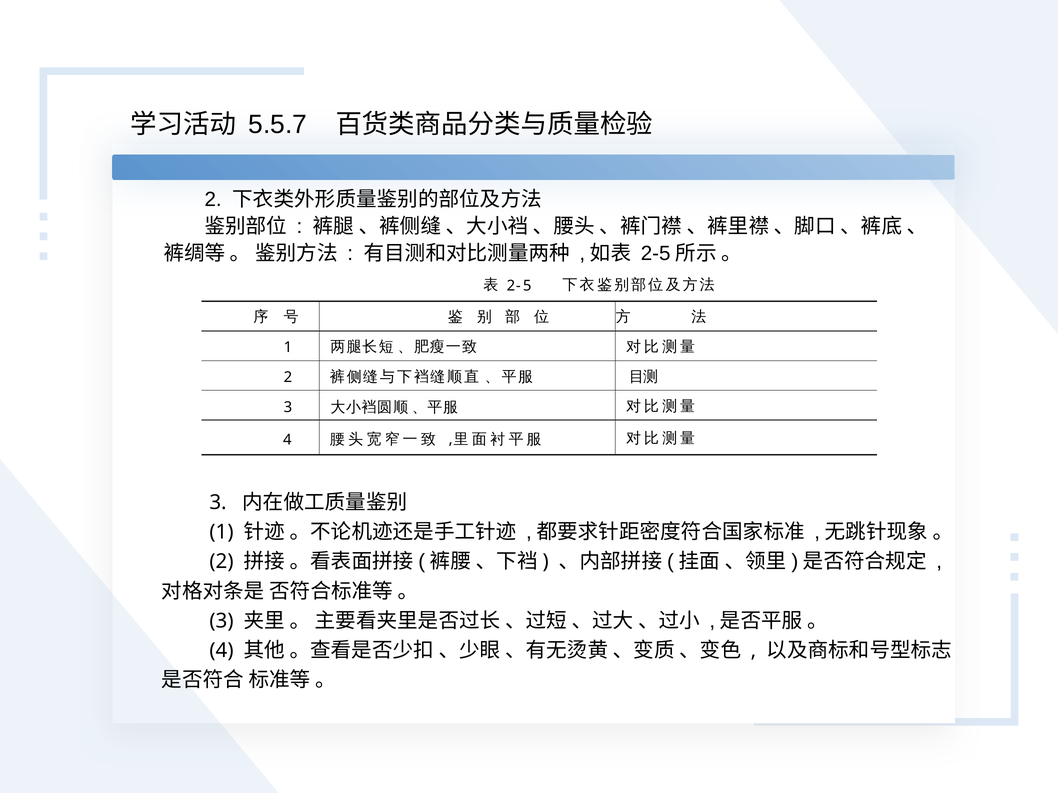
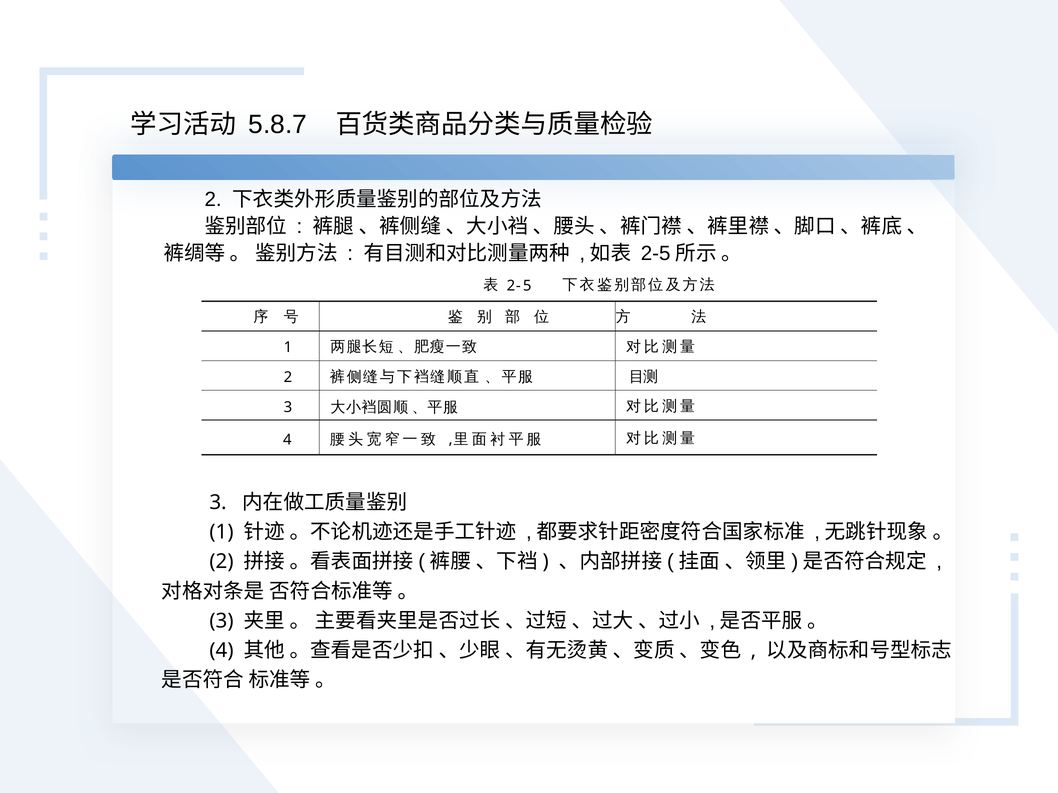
5.5.7: 5.5.7 -> 5.8.7
